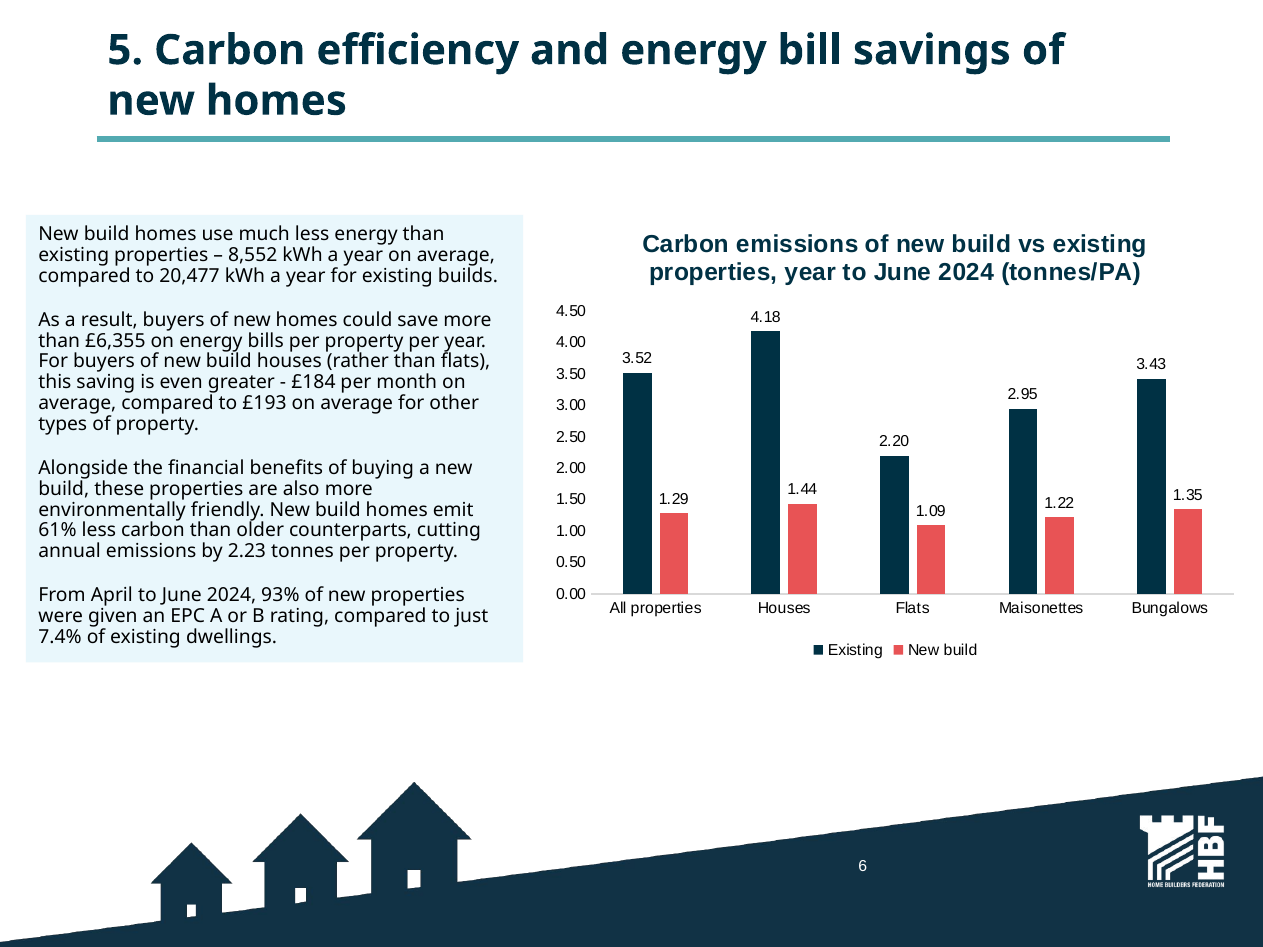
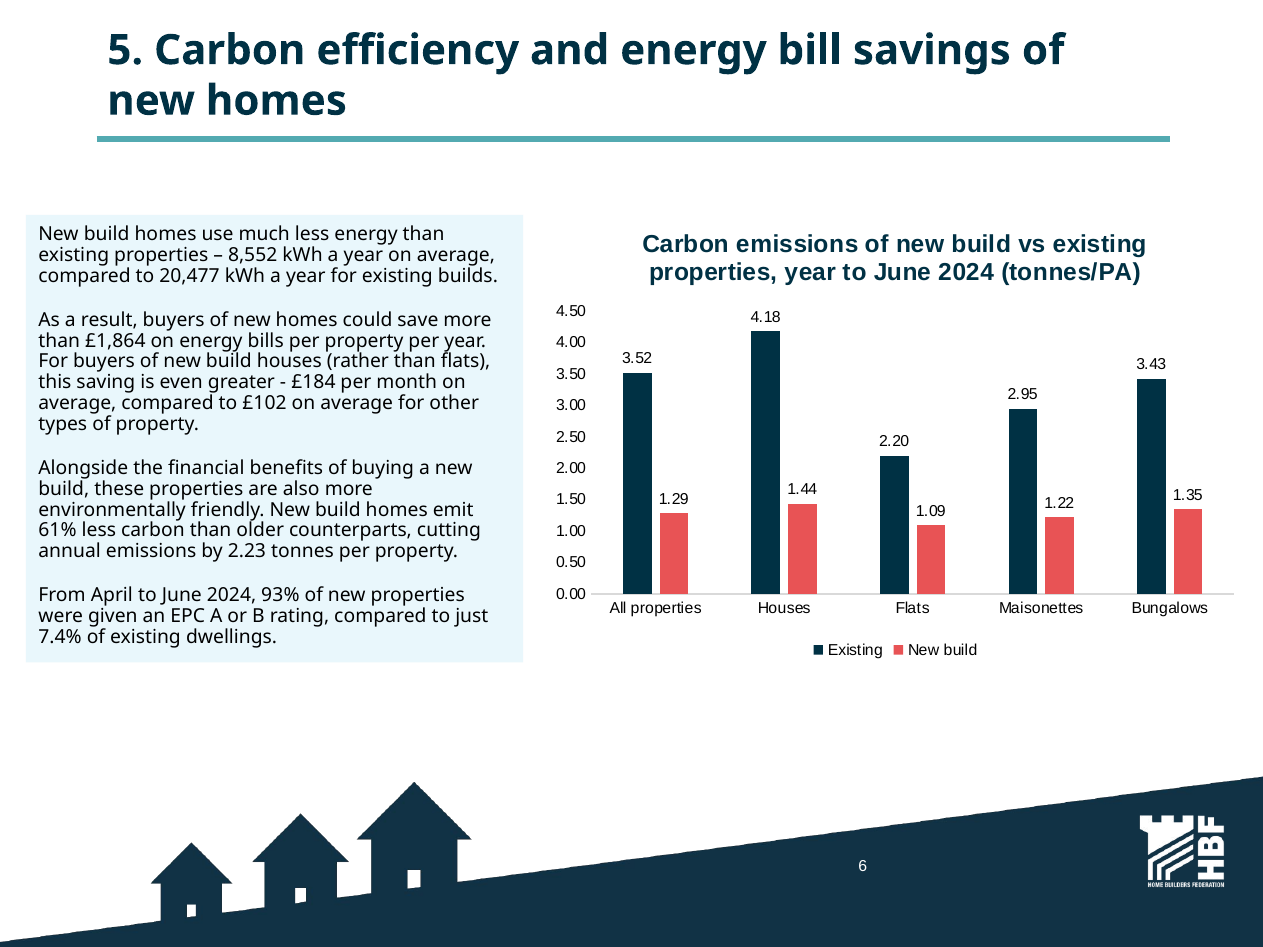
£6,355: £6,355 -> £1,864
£193: £193 -> £102
